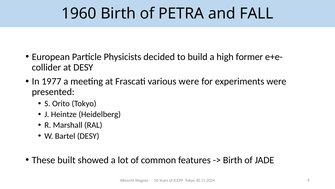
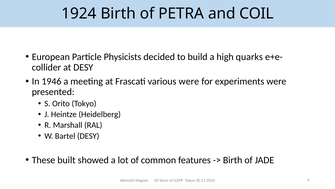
1960: 1960 -> 1924
FALL: FALL -> COIL
former: former -> quarks
1977: 1977 -> 1946
